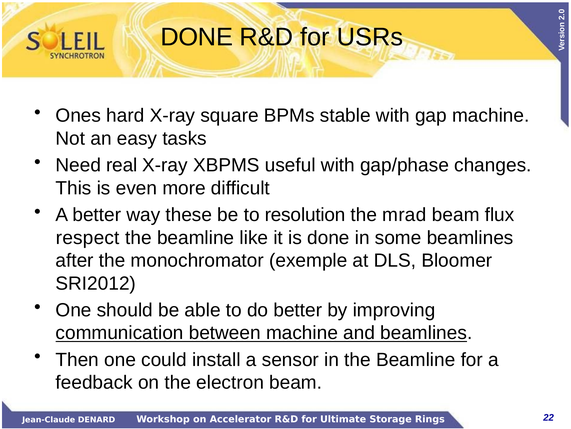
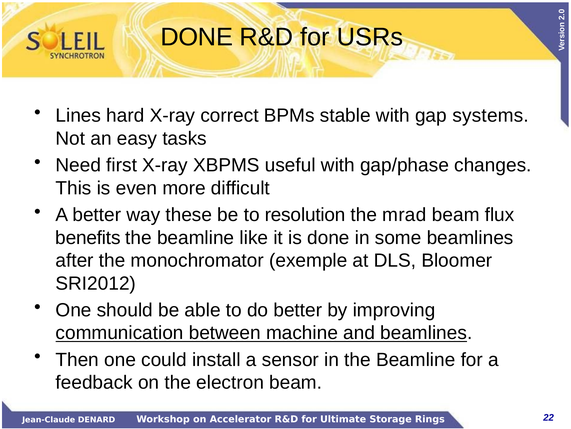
Ones: Ones -> Lines
square: square -> correct
gap machine: machine -> systems
real: real -> first
respect: respect -> benefits
